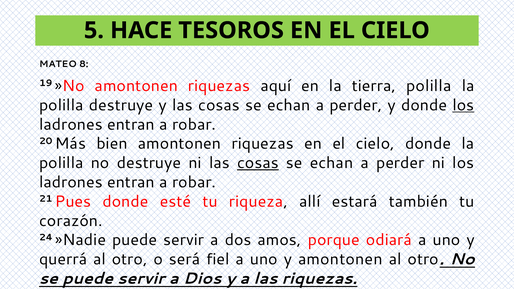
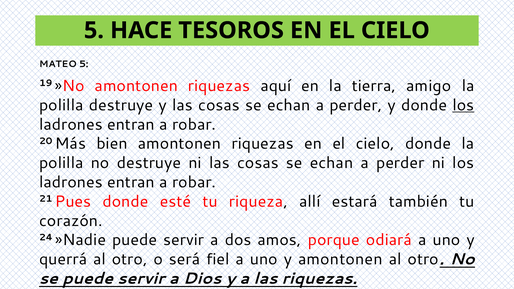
MATEO 8: 8 -> 5
tierra polilla: polilla -> amigo
cosas at (258, 163) underline: present -> none
